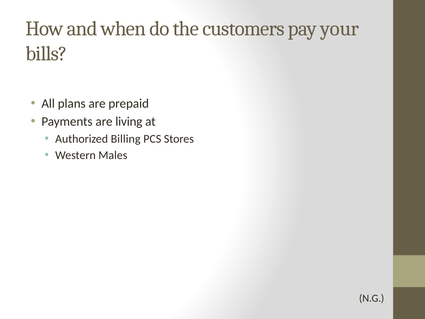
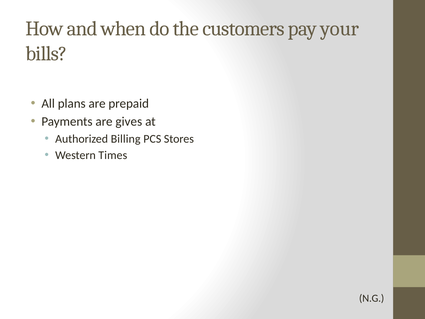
living: living -> gives
Males: Males -> Times
